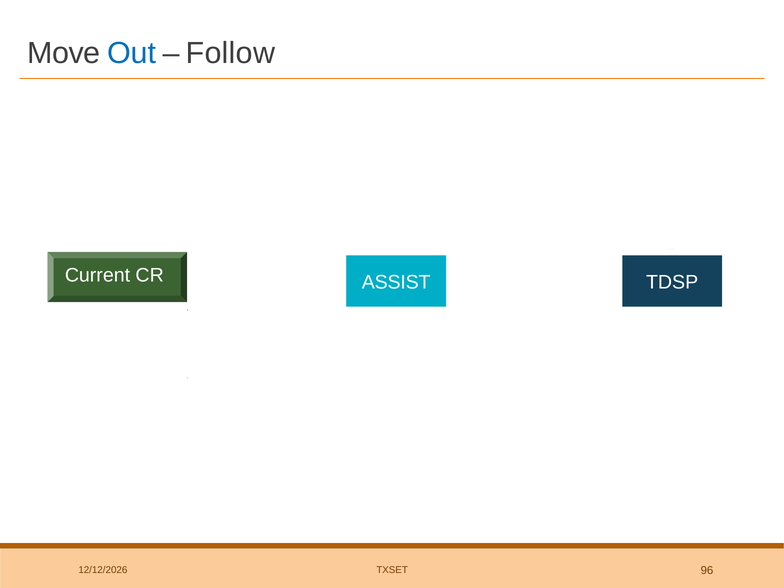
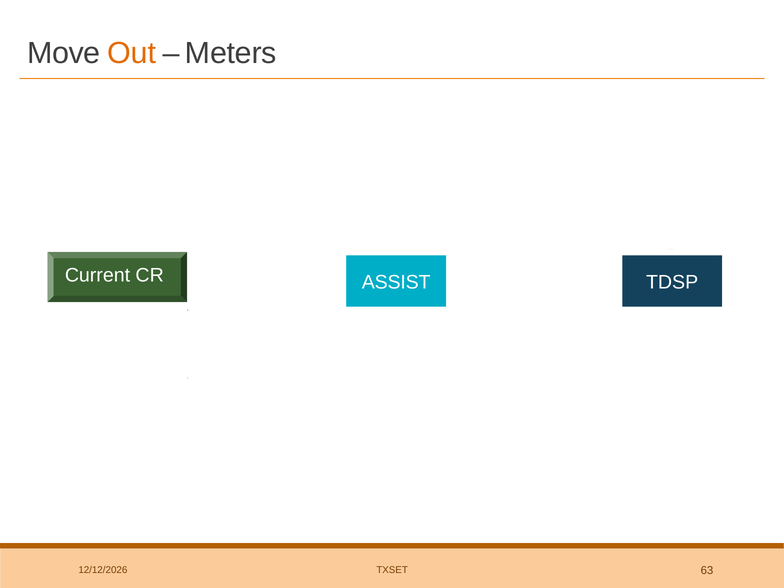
Out colour: blue -> orange
Follow: Follow -> Meters
96: 96 -> 63
